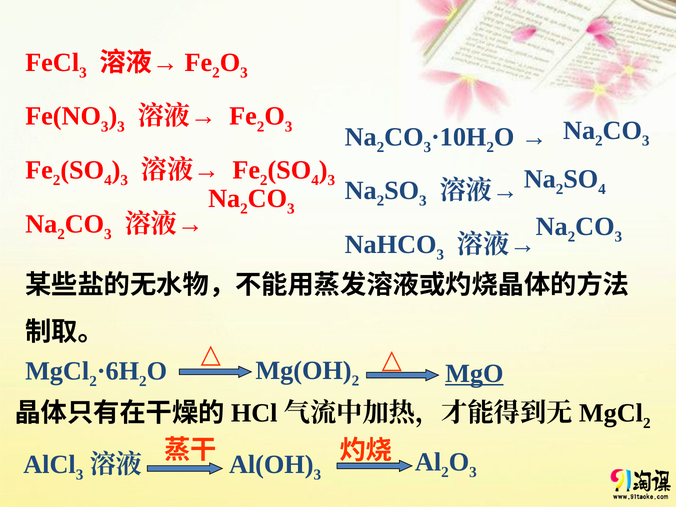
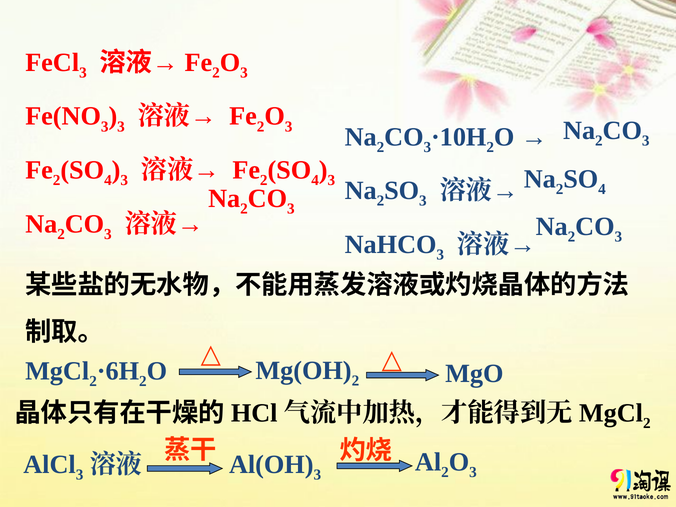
MgO underline: present -> none
